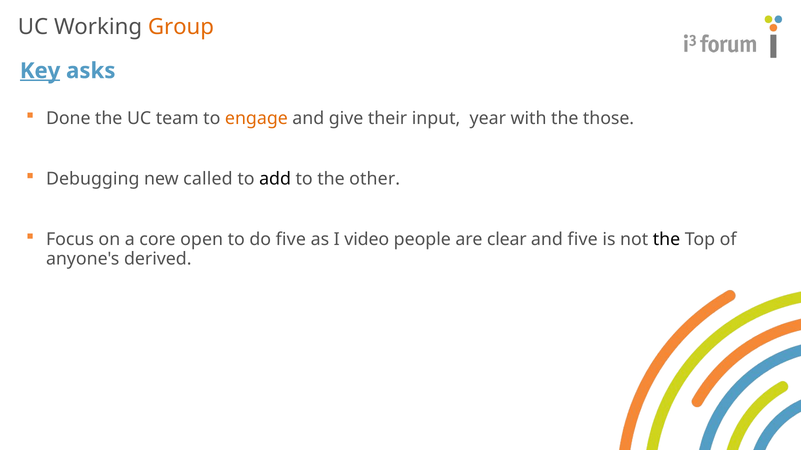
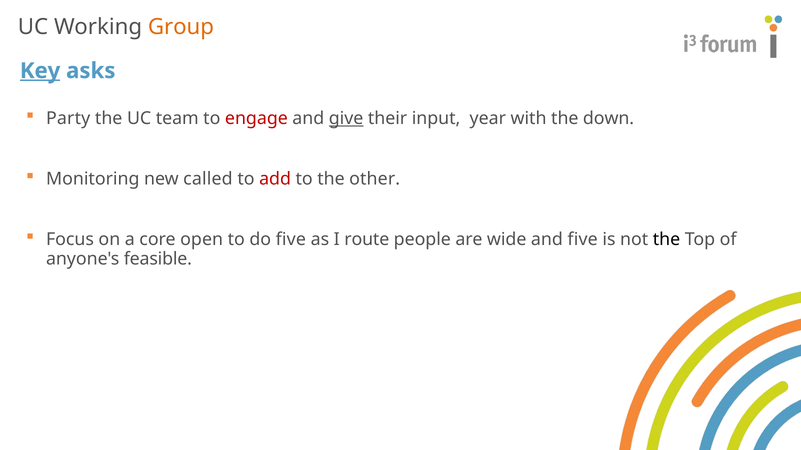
Done: Done -> Party
engage colour: orange -> red
give underline: none -> present
those: those -> down
Debugging: Debugging -> Monitoring
add colour: black -> red
video: video -> route
clear: clear -> wide
derived: derived -> feasible
